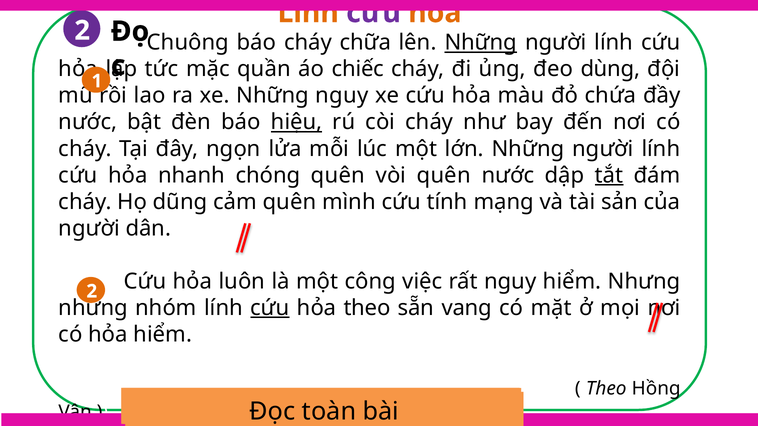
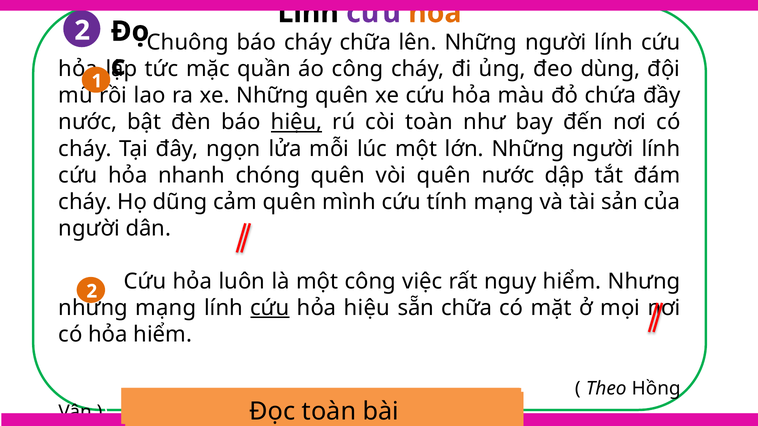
Lính at (308, 13) colour: orange -> black
Những at (481, 43) underline: present -> none
áo chiếc: chiếc -> công
Những nguy: nguy -> quên
còi cháy: cháy -> toàn
tắt underline: present -> none
những nhóm: nhóm -> mạng
hỏa theo: theo -> hiệu
sẵn vang: vang -> chữa
